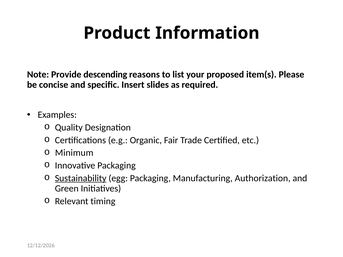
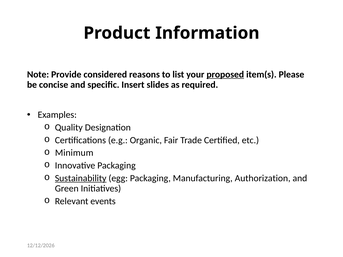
descending: descending -> considered
proposed underline: none -> present
timing: timing -> events
